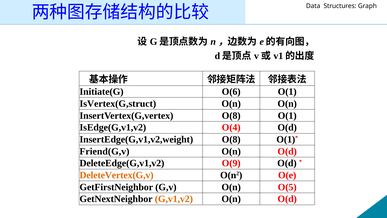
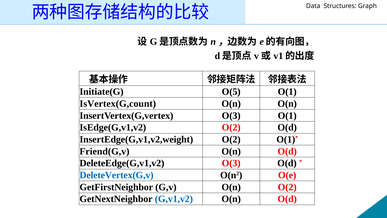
O(6: O(6 -> O(5
IsVertex(G,struct: IsVertex(G,struct -> IsVertex(G,count
InsertVertex(G,vertex O(8: O(8 -> O(3
IsEdge(G,v1,v2 O(4: O(4 -> O(2
InsertEdge(G,v1,v2,weight O(8: O(8 -> O(2
DeleteEdge(G,v1,v2 O(9: O(9 -> O(3
DeleteVertex(G,v colour: orange -> blue
O(n O(5: O(5 -> O(2
G,v1,v2 colour: orange -> blue
